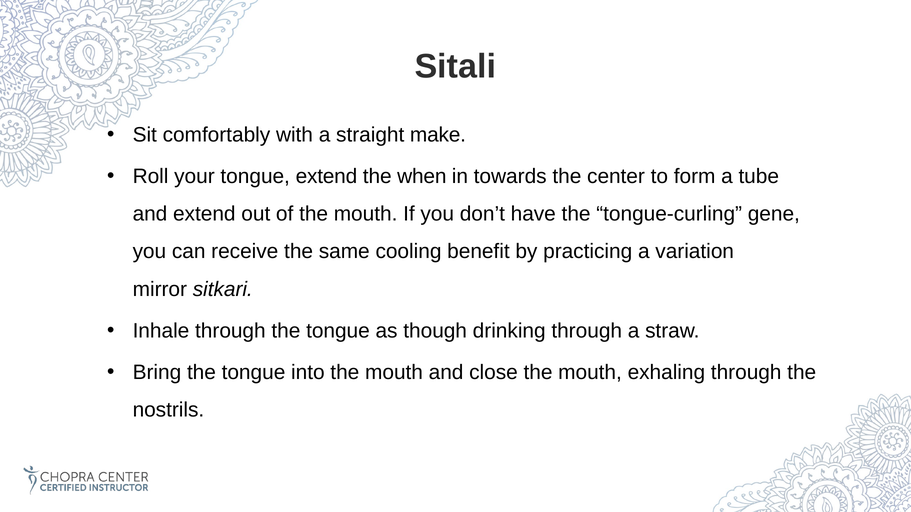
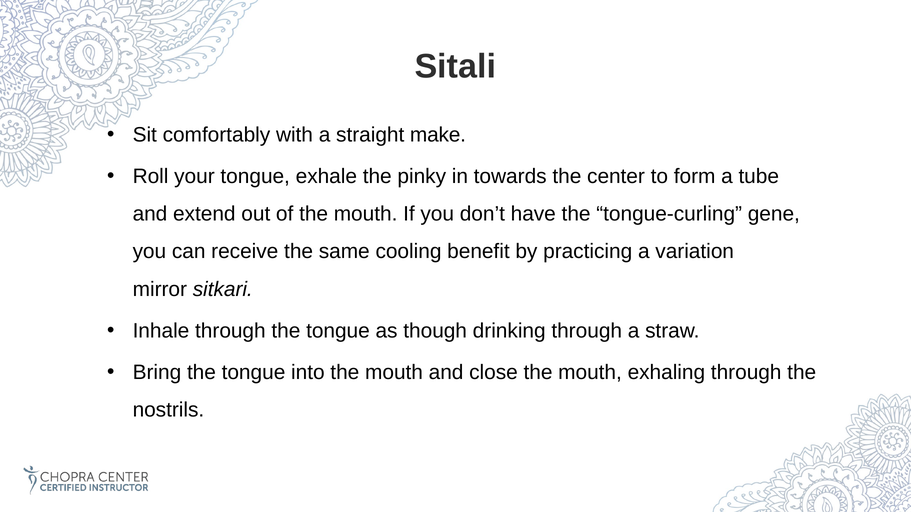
tongue extend: extend -> exhale
when: when -> pinky
